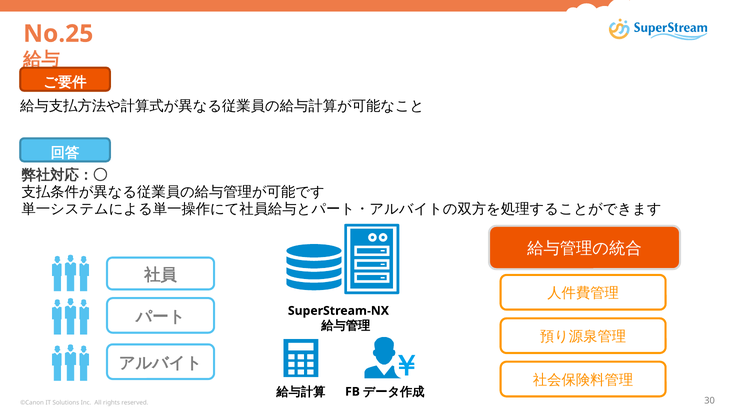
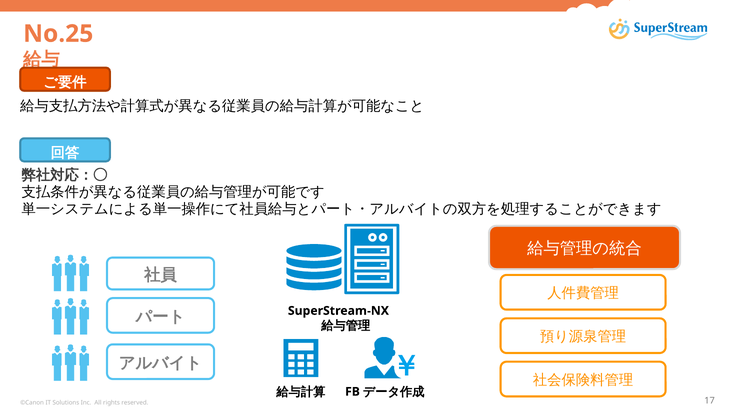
30: 30 -> 17
